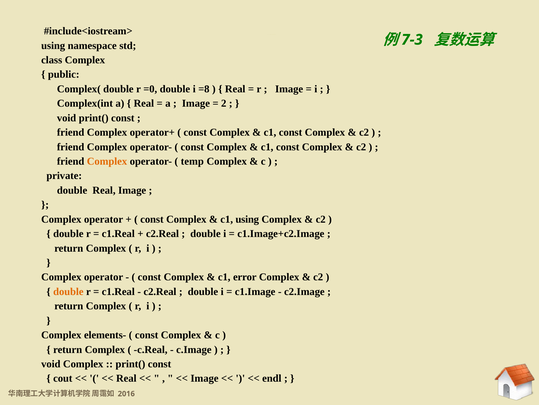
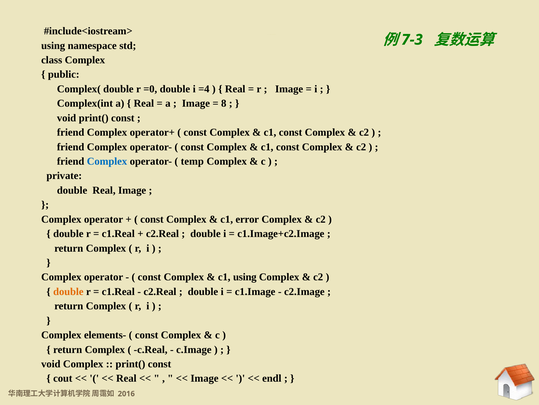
=8: =8 -> =4
2: 2 -> 8
Complex at (107, 161) colour: orange -> blue
c1 using: using -> error
c1 error: error -> using
